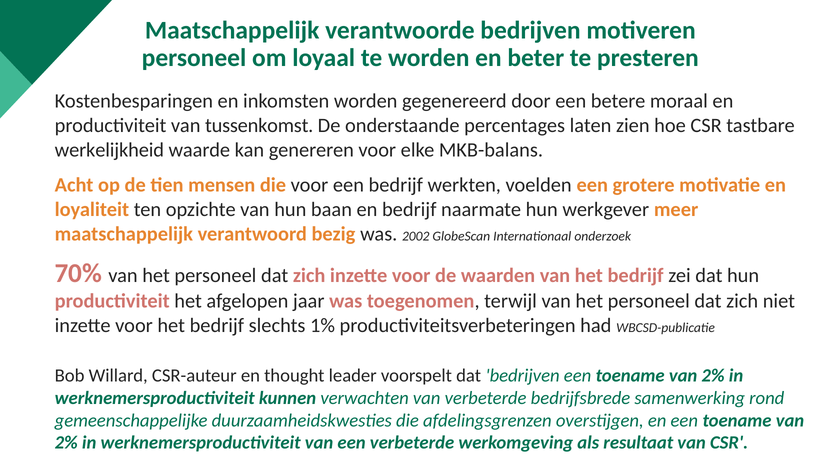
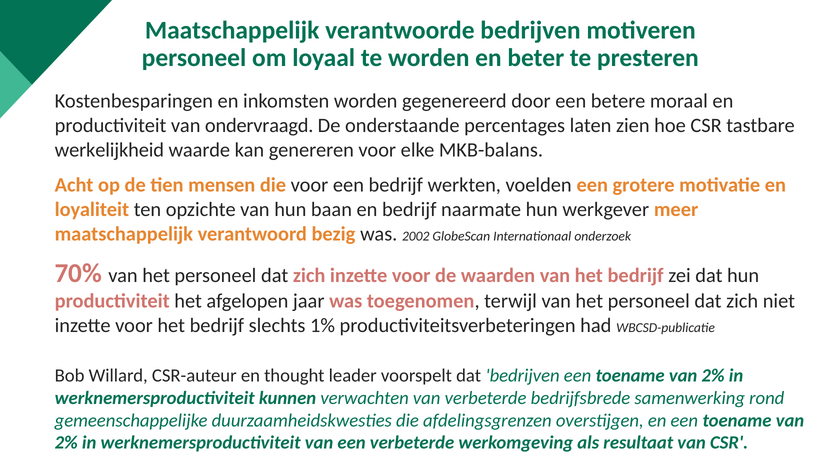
tussenkomst: tussenkomst -> ondervraagd
